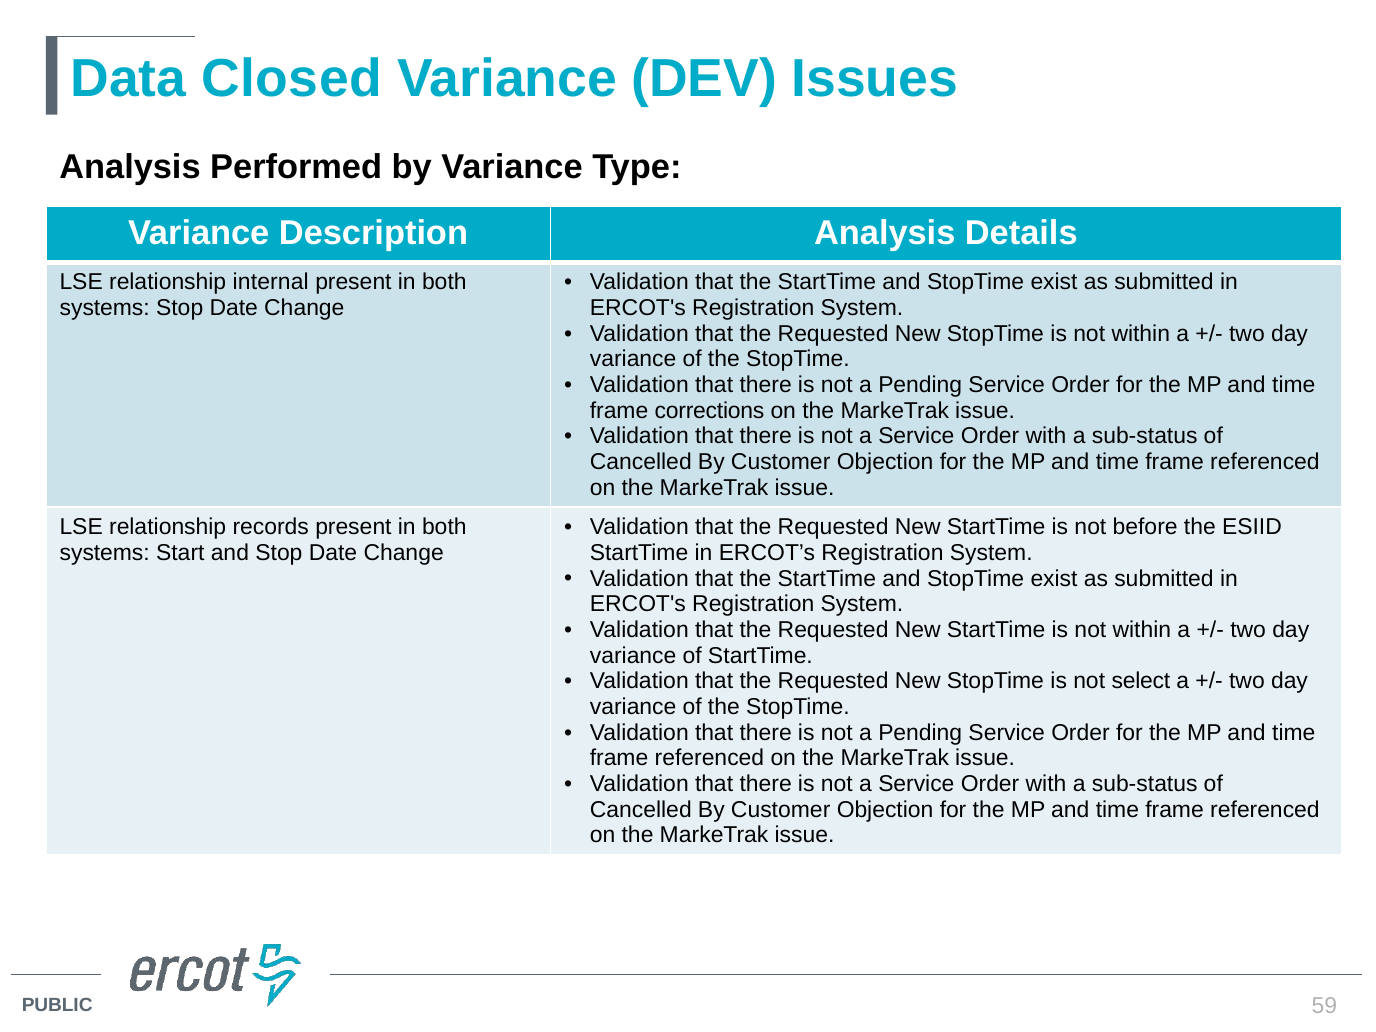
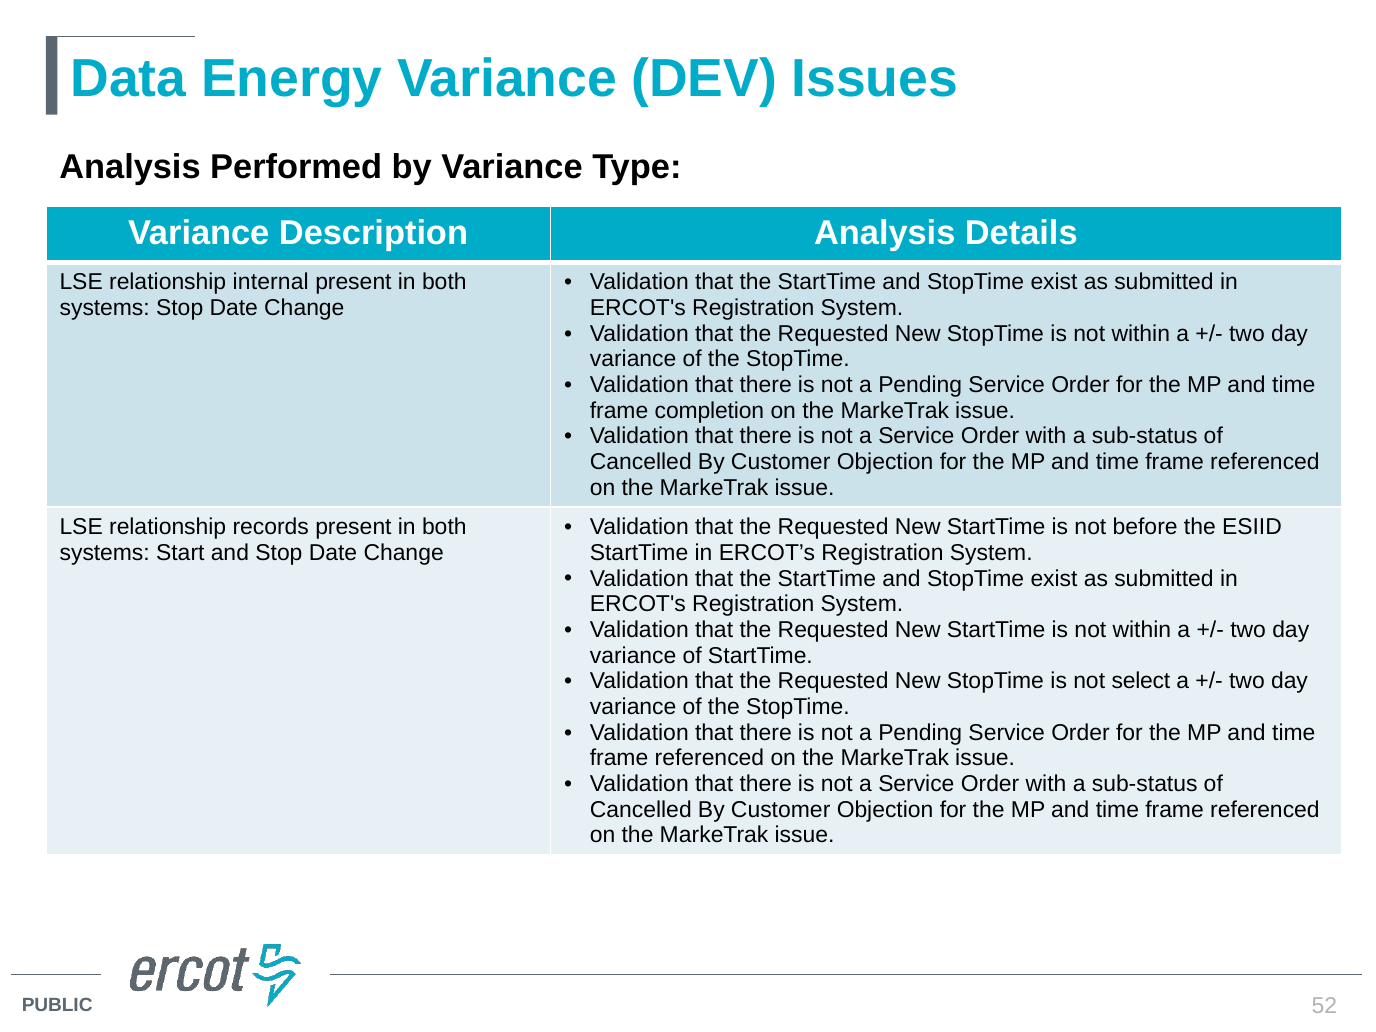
Closed: Closed -> Energy
corrections: corrections -> completion
59: 59 -> 52
